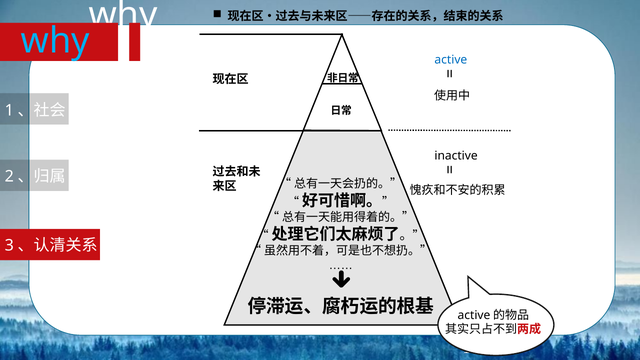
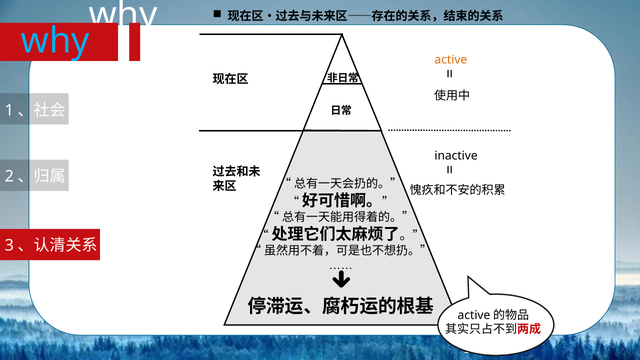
active colour: blue -> orange
